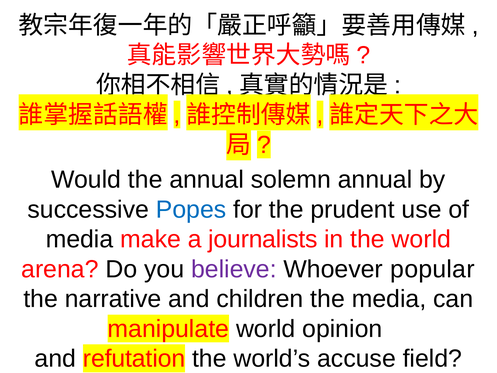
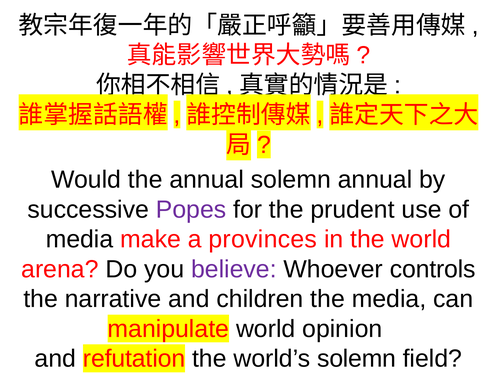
Popes colour: blue -> purple
journalists: journalists -> provinces
popular: popular -> controls
world’s accuse: accuse -> solemn
